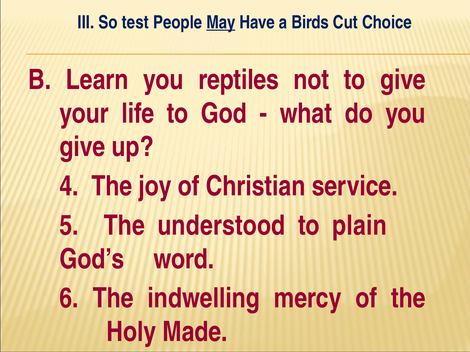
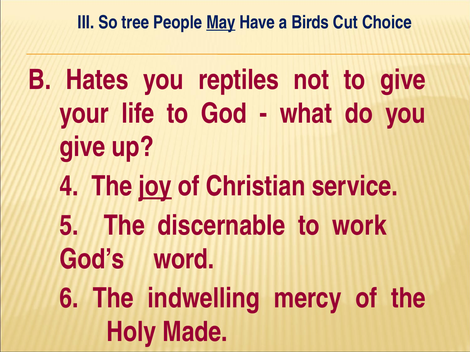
test: test -> tree
Learn: Learn -> Hates
joy underline: none -> present
understood: understood -> discernable
plain: plain -> work
